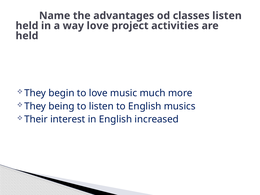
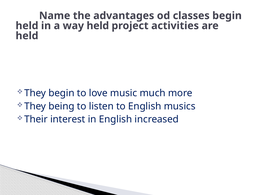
classes listen: listen -> begin
way love: love -> held
